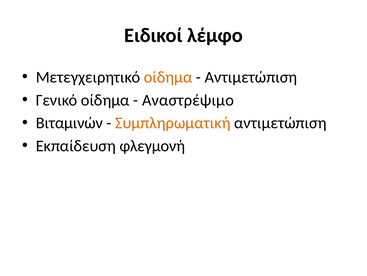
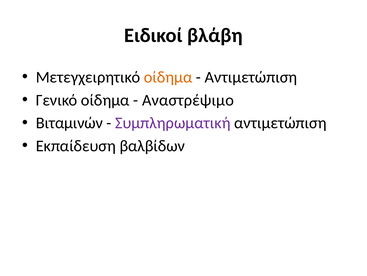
λέμφο: λέμφο -> βλάβη
Συμπληρωματική colour: orange -> purple
φλεγμονή: φλεγμονή -> βαλβίδων
